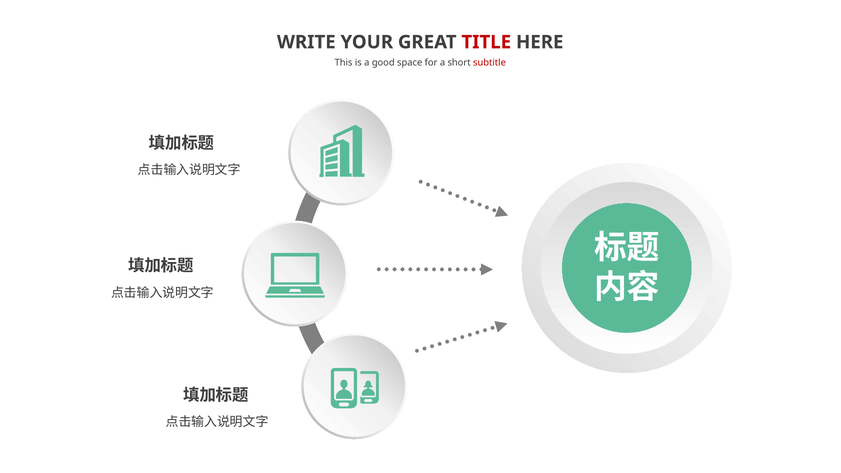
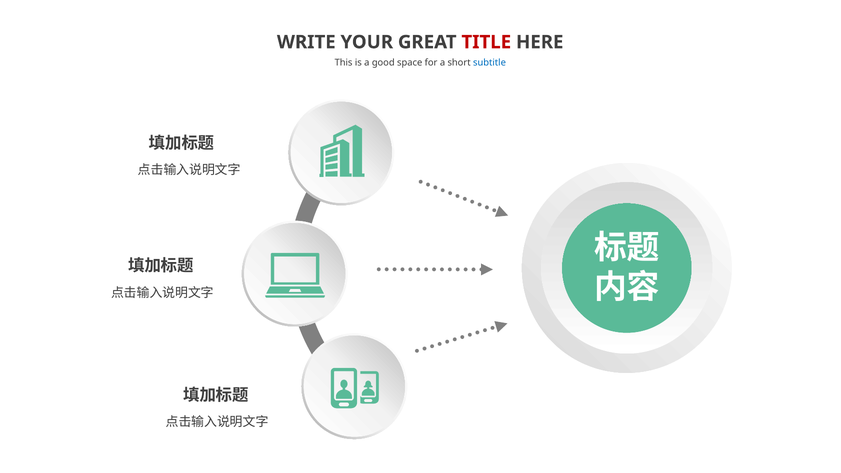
subtitle colour: red -> blue
